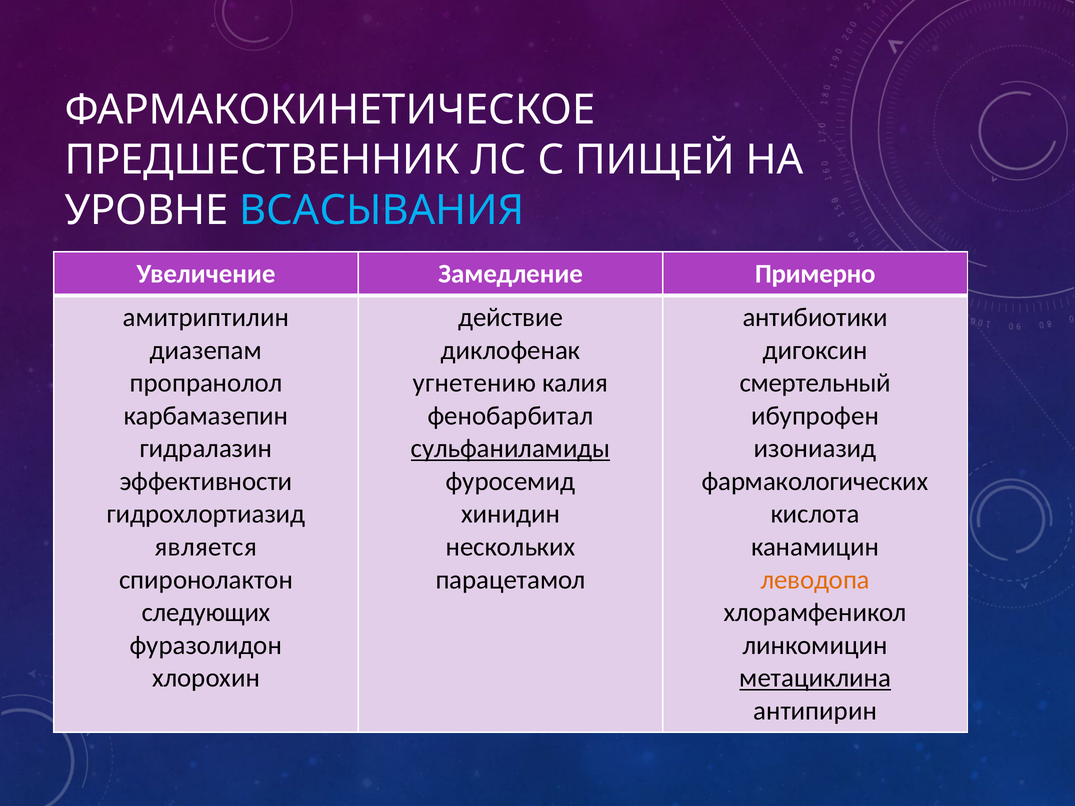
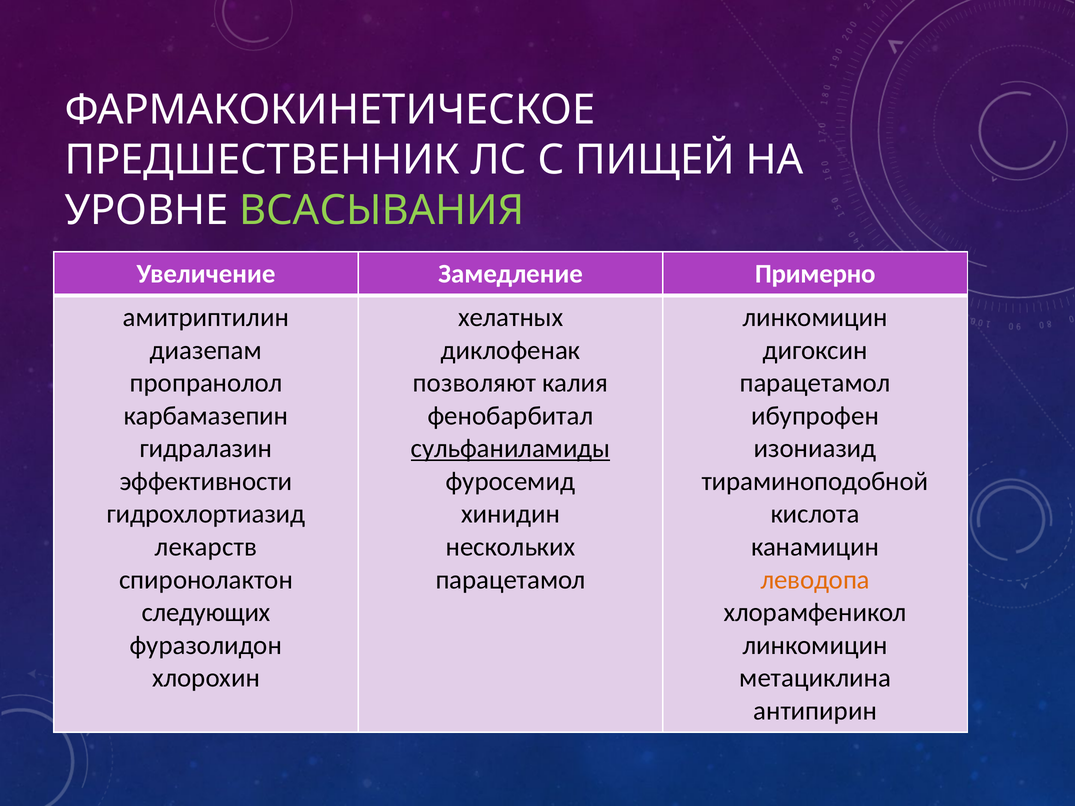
ВСАСЫВАНИЯ colour: light blue -> light green
действие: действие -> хелатных
антибиотики at (815, 317): антибиотики -> линкомицин
угнетению: угнетению -> позволяют
смертельный at (815, 383): смертельный -> парацетамол
фармакологических: фармакологических -> тираминоподобной
является: является -> лекарств
метациклина underline: present -> none
